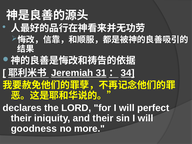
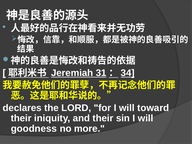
perfect: perfect -> toward
